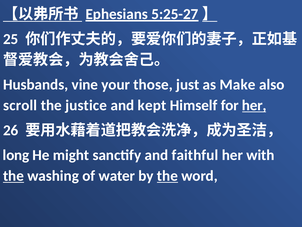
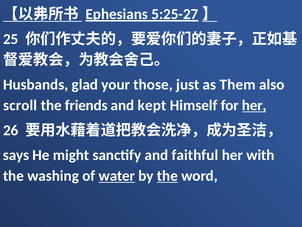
vine: vine -> glad
Make: Make -> Them
justice: justice -> friends
long: long -> says
the at (13, 176) underline: present -> none
water underline: none -> present
